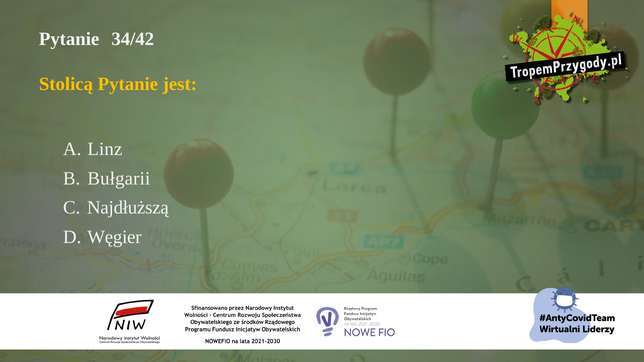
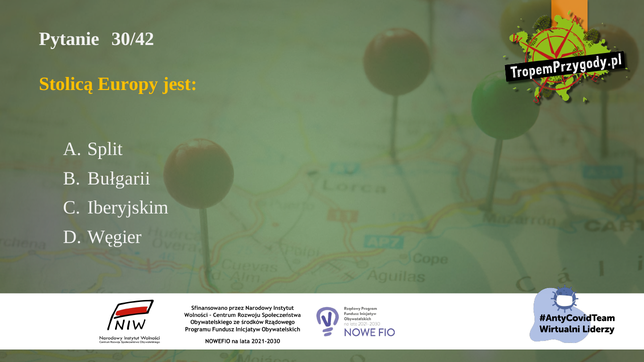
34/42: 34/42 -> 30/42
Stolicą Pytanie: Pytanie -> Europy
Linz: Linz -> Split
Najdłuższą: Najdłuższą -> Iberyjskim
